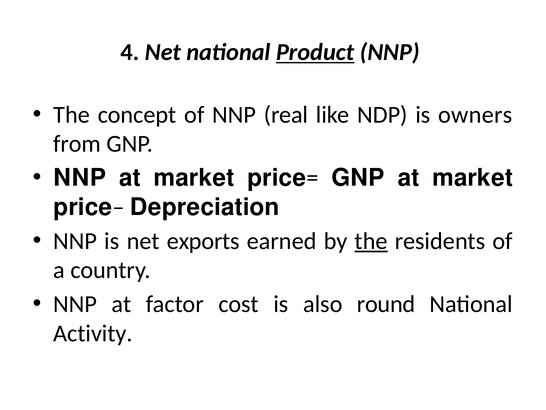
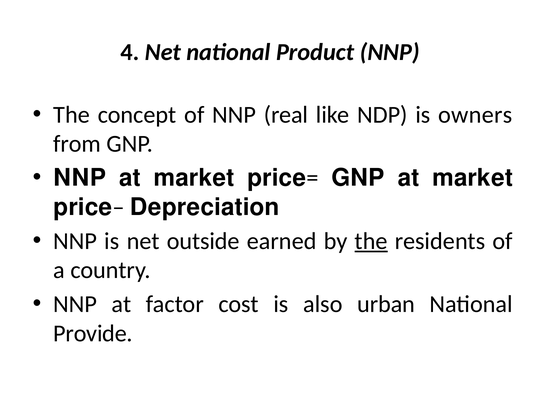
Product underline: present -> none
exports: exports -> outside
round: round -> urban
Activity: Activity -> Provide
